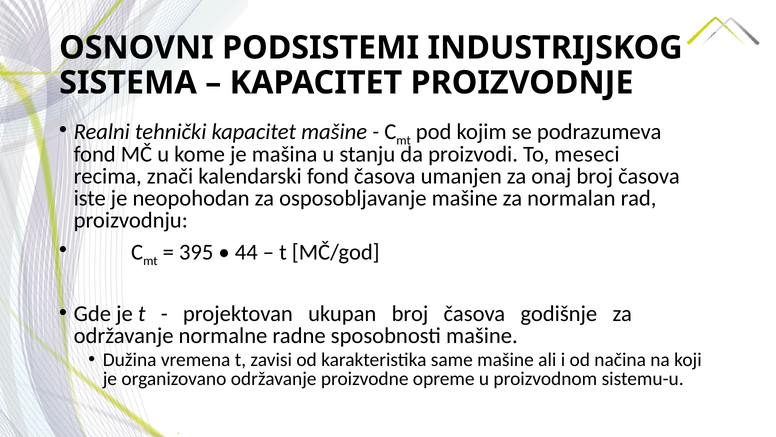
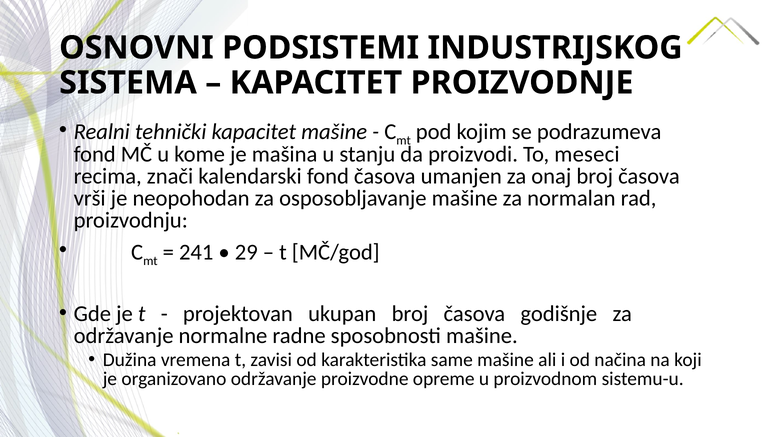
iste: iste -> vrši
395: 395 -> 241
44: 44 -> 29
